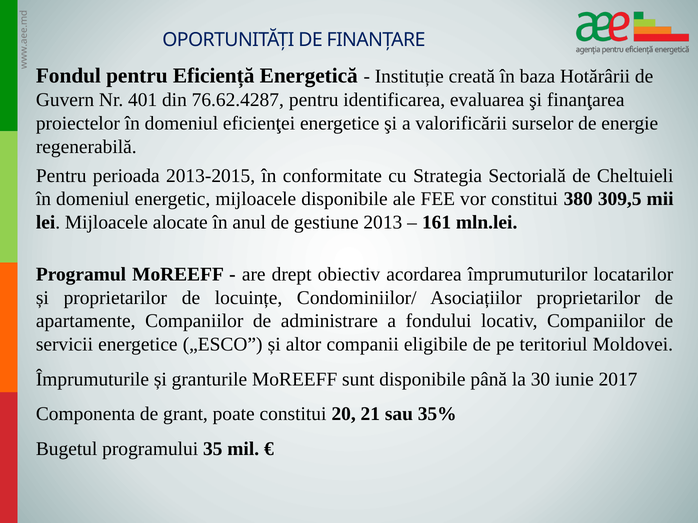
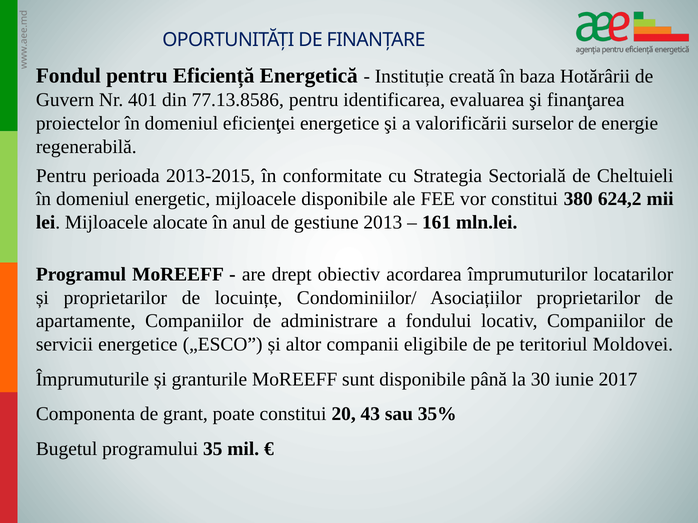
76.62.4287: 76.62.4287 -> 77.13.8586
309,5: 309,5 -> 624,2
21: 21 -> 43
